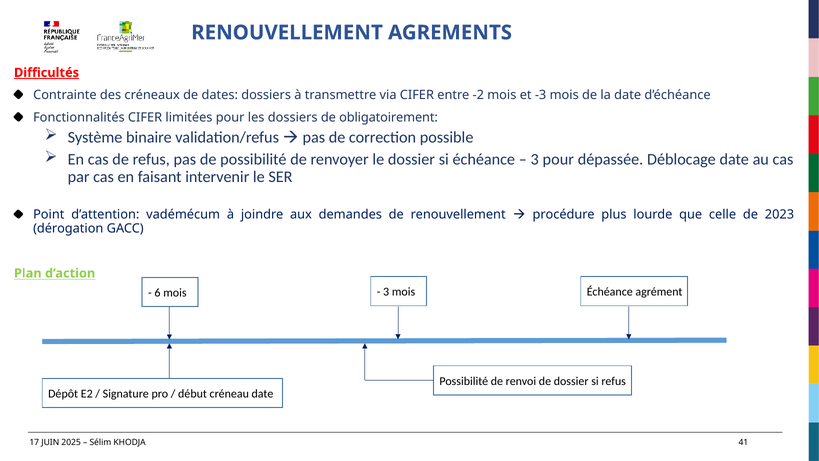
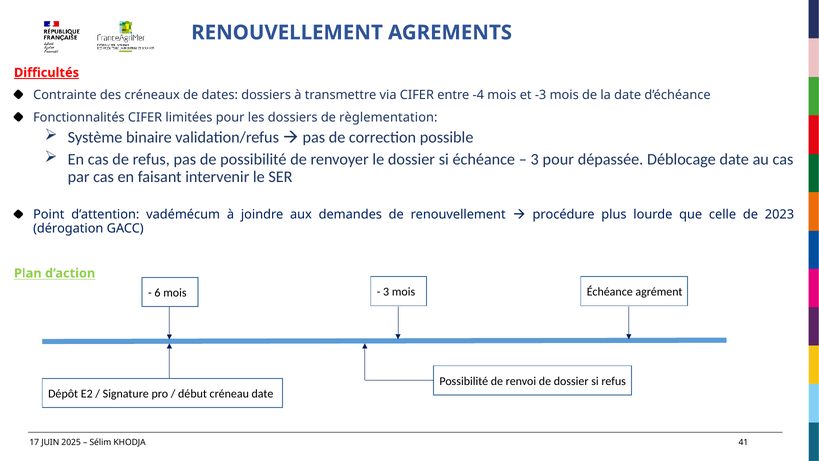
-2: -2 -> -4
obligatoirement: obligatoirement -> règlementation
